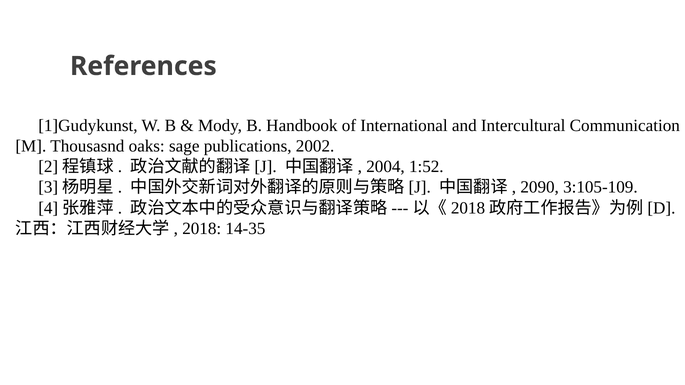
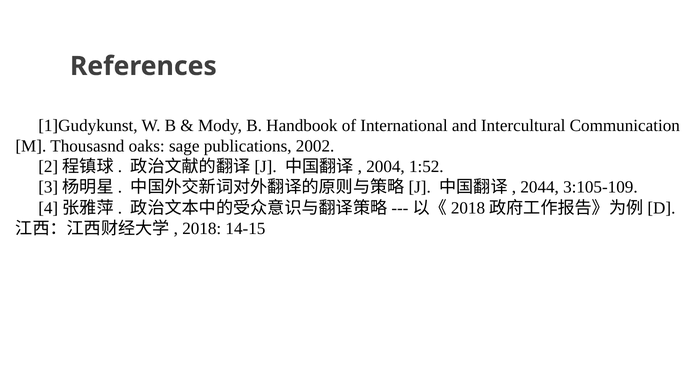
2090: 2090 -> 2044
14-35: 14-35 -> 14-15
